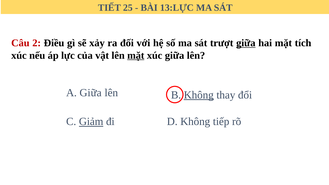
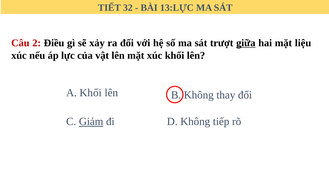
25: 25 -> 32
tích: tích -> liệu
mặt at (136, 55) underline: present -> none
xúc giữa: giữa -> khối
A Giữa: Giữa -> Khối
Không at (199, 95) underline: present -> none
